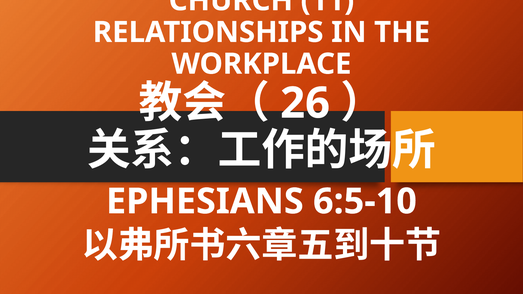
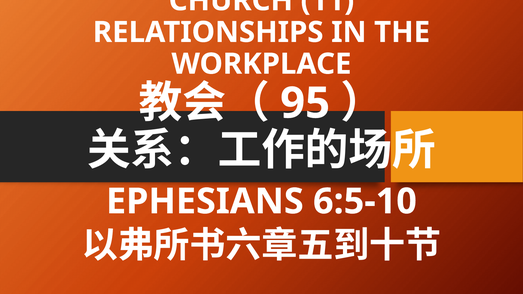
26: 26 -> 95
